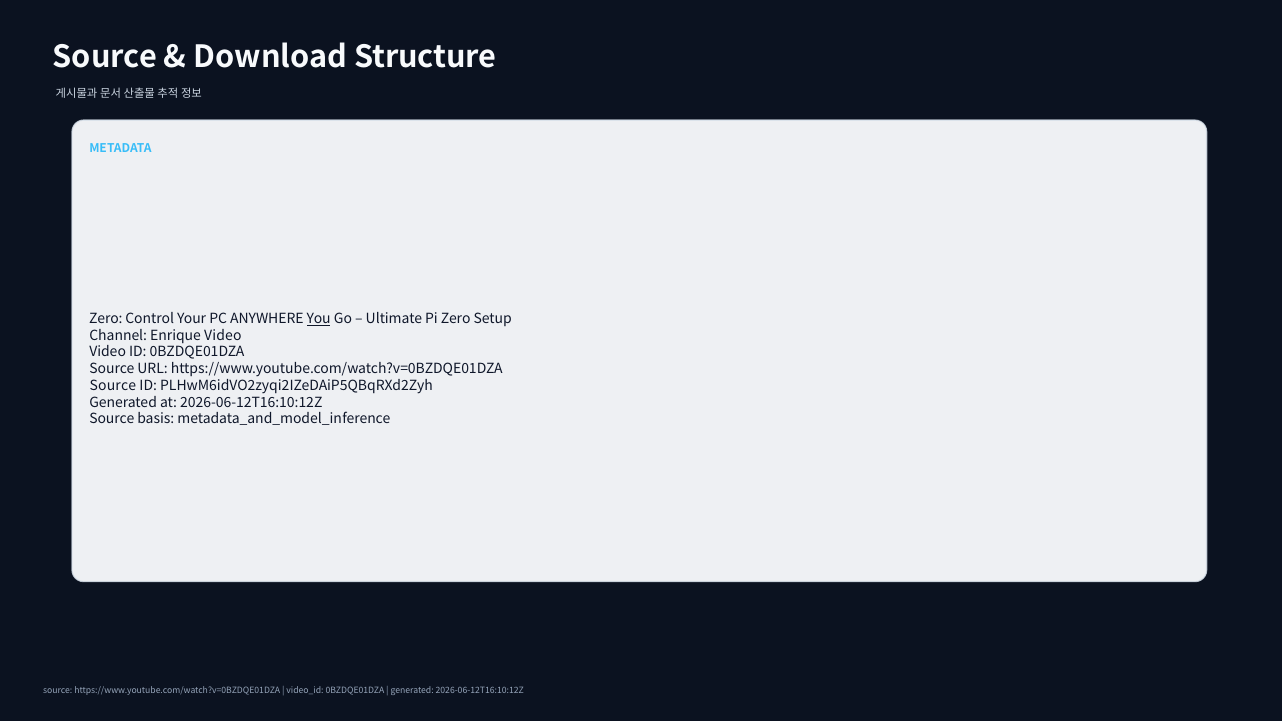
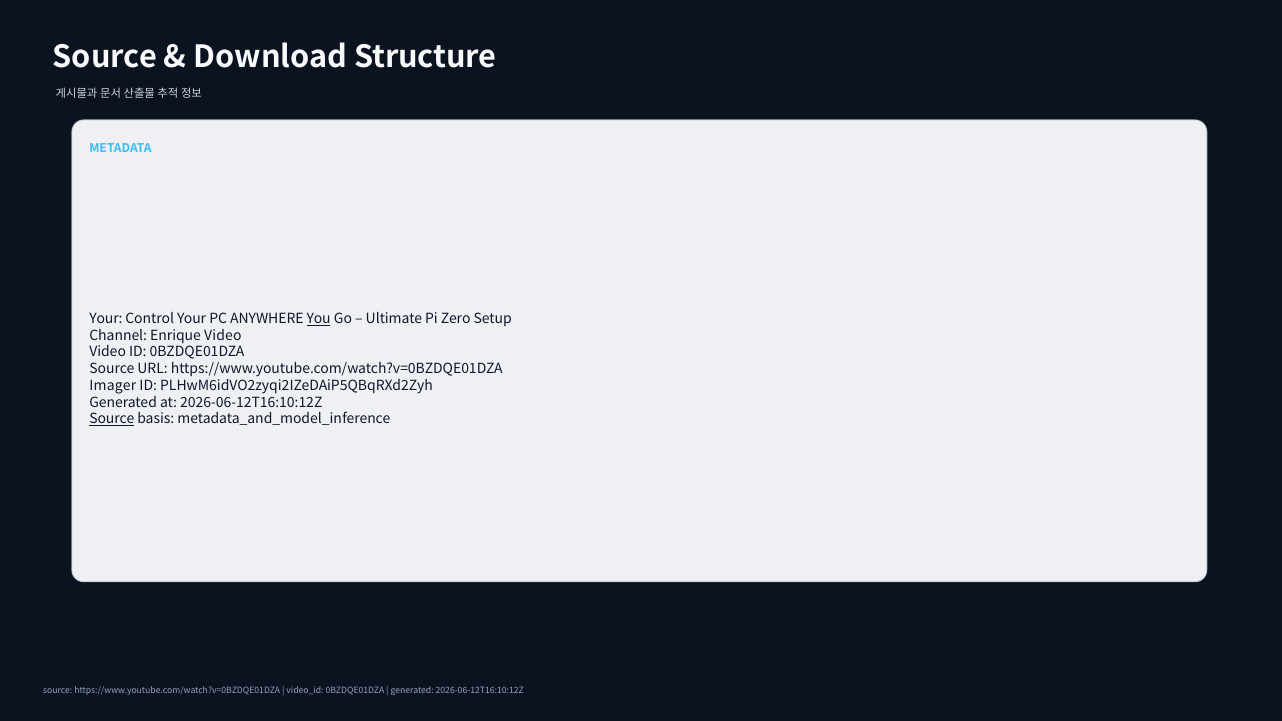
Zero at (106, 319): Zero -> Your
Source at (113, 386): Source -> Imager
Source at (112, 419) underline: none -> present
